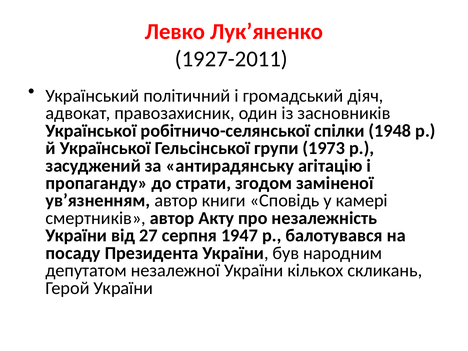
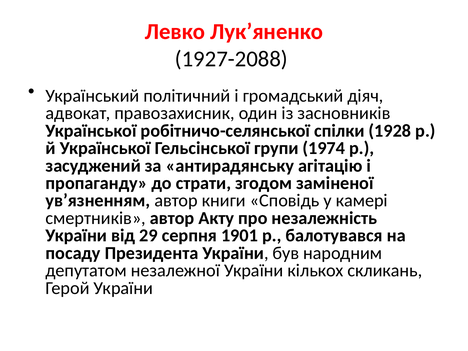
1927-2011: 1927-2011 -> 1927-2088
1948: 1948 -> 1928
1973: 1973 -> 1974
27: 27 -> 29
1947: 1947 -> 1901
